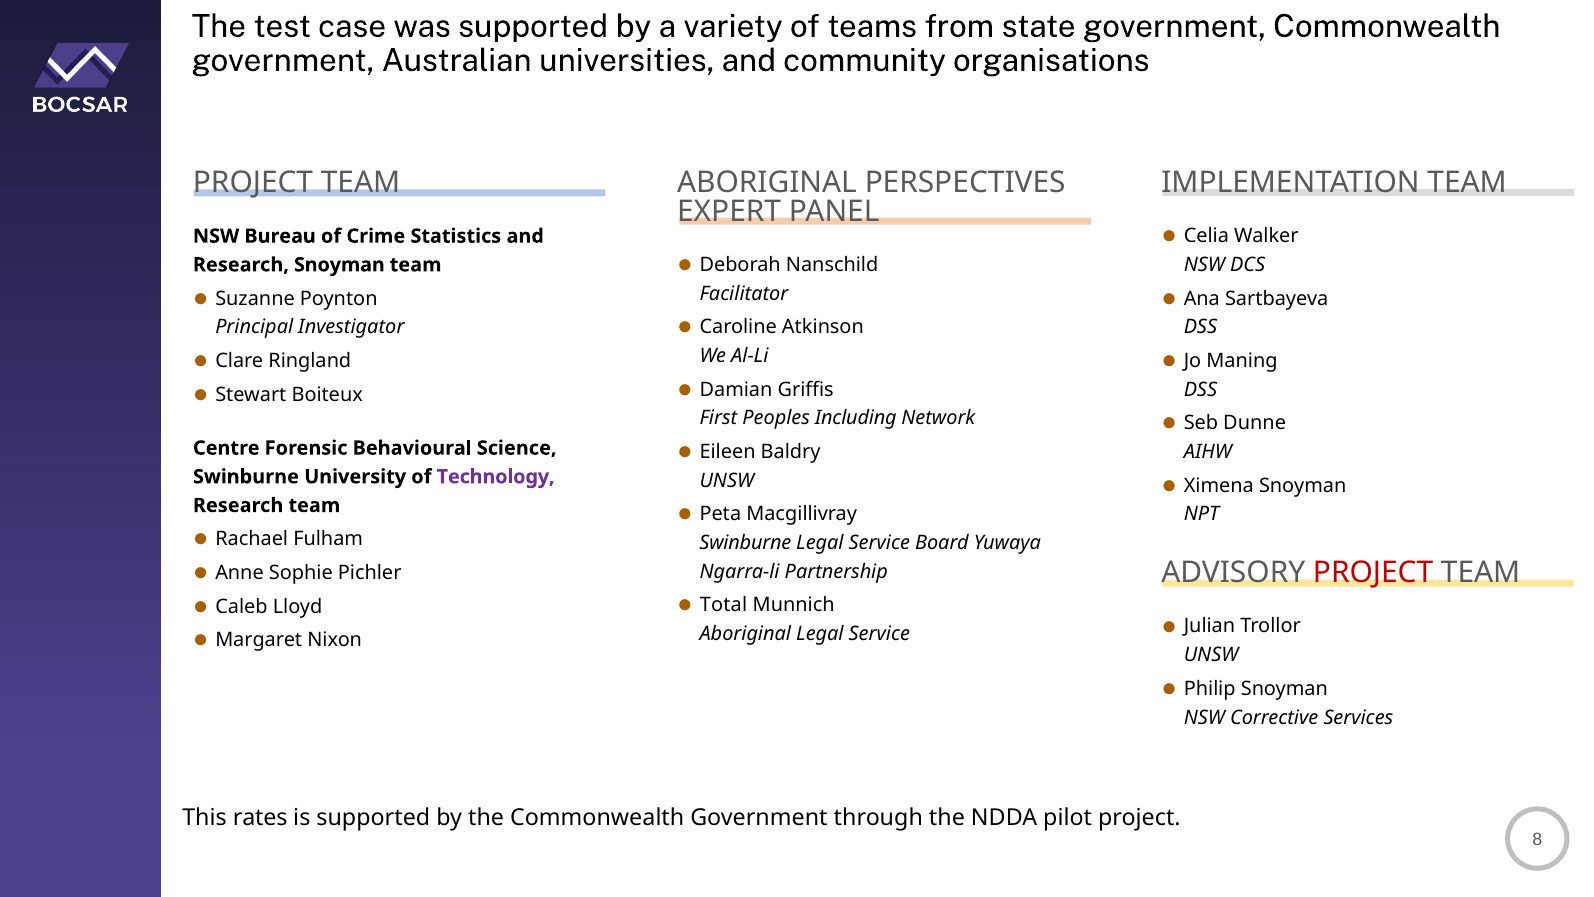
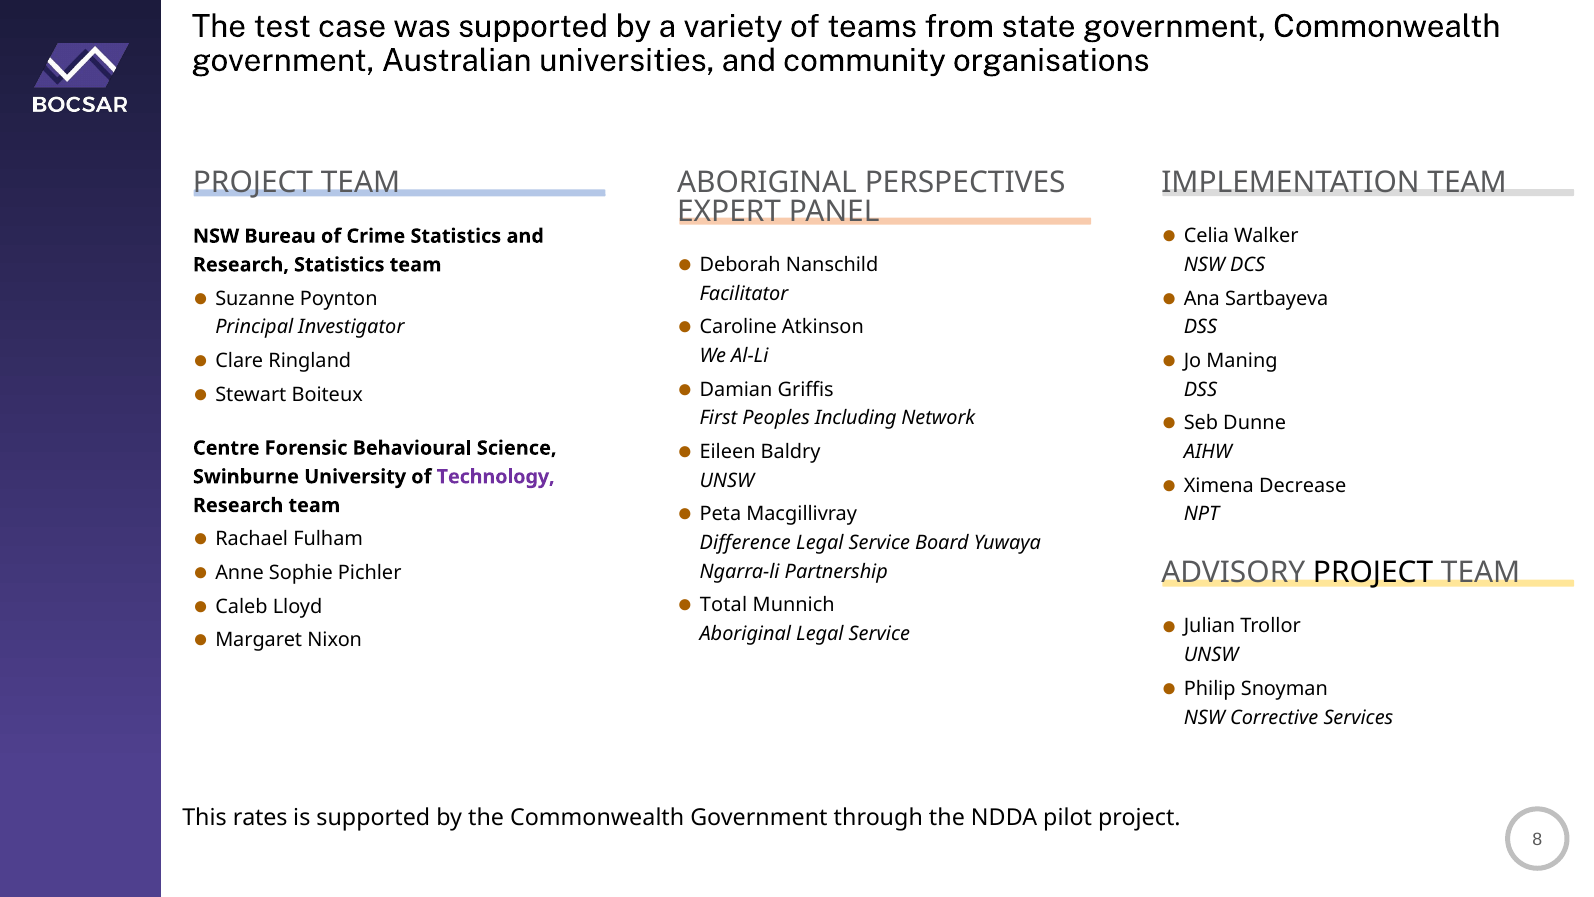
Research Snoyman: Snoyman -> Statistics
Ximena Snoyman: Snoyman -> Decrease
Swinburne at (745, 543): Swinburne -> Difference
PROJECT at (1373, 573) colour: red -> black
